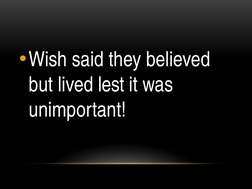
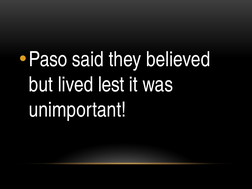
Wish: Wish -> Paso
